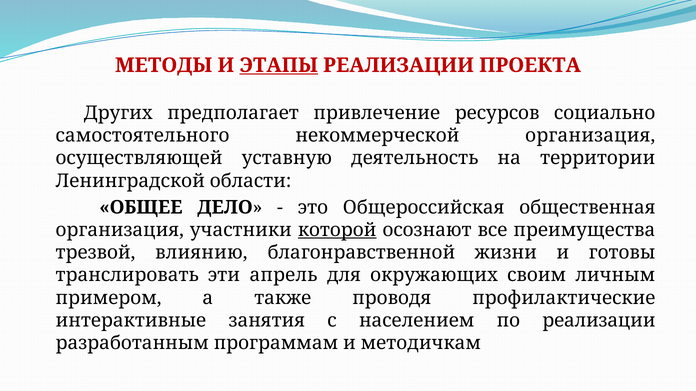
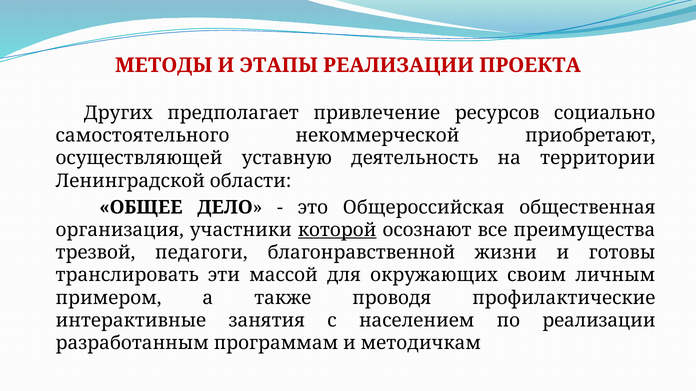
ЭТАПЫ underline: present -> none
некоммерческой организация: организация -> приобретают
влиянию: влиянию -> педагоги
апрель: апрель -> массой
